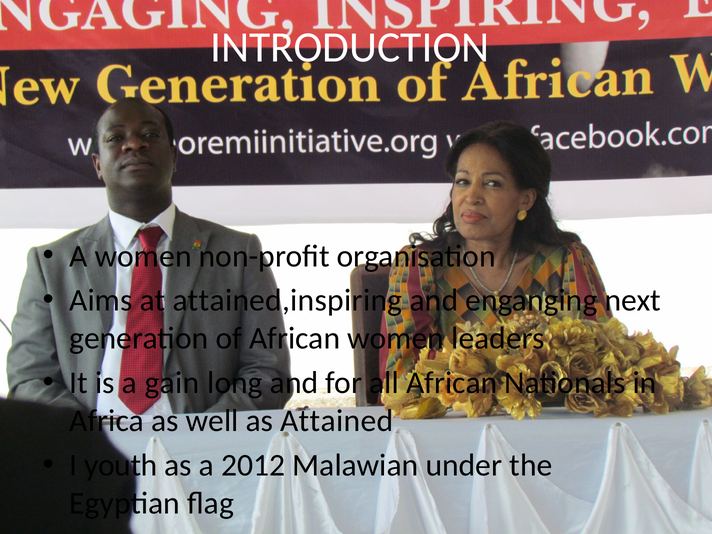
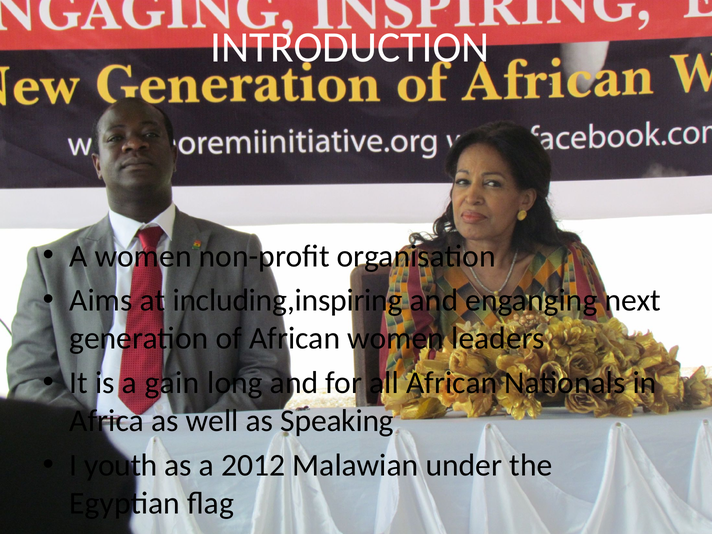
attained,inspiring: attained,inspiring -> including,inspiring
Attained: Attained -> Speaking
